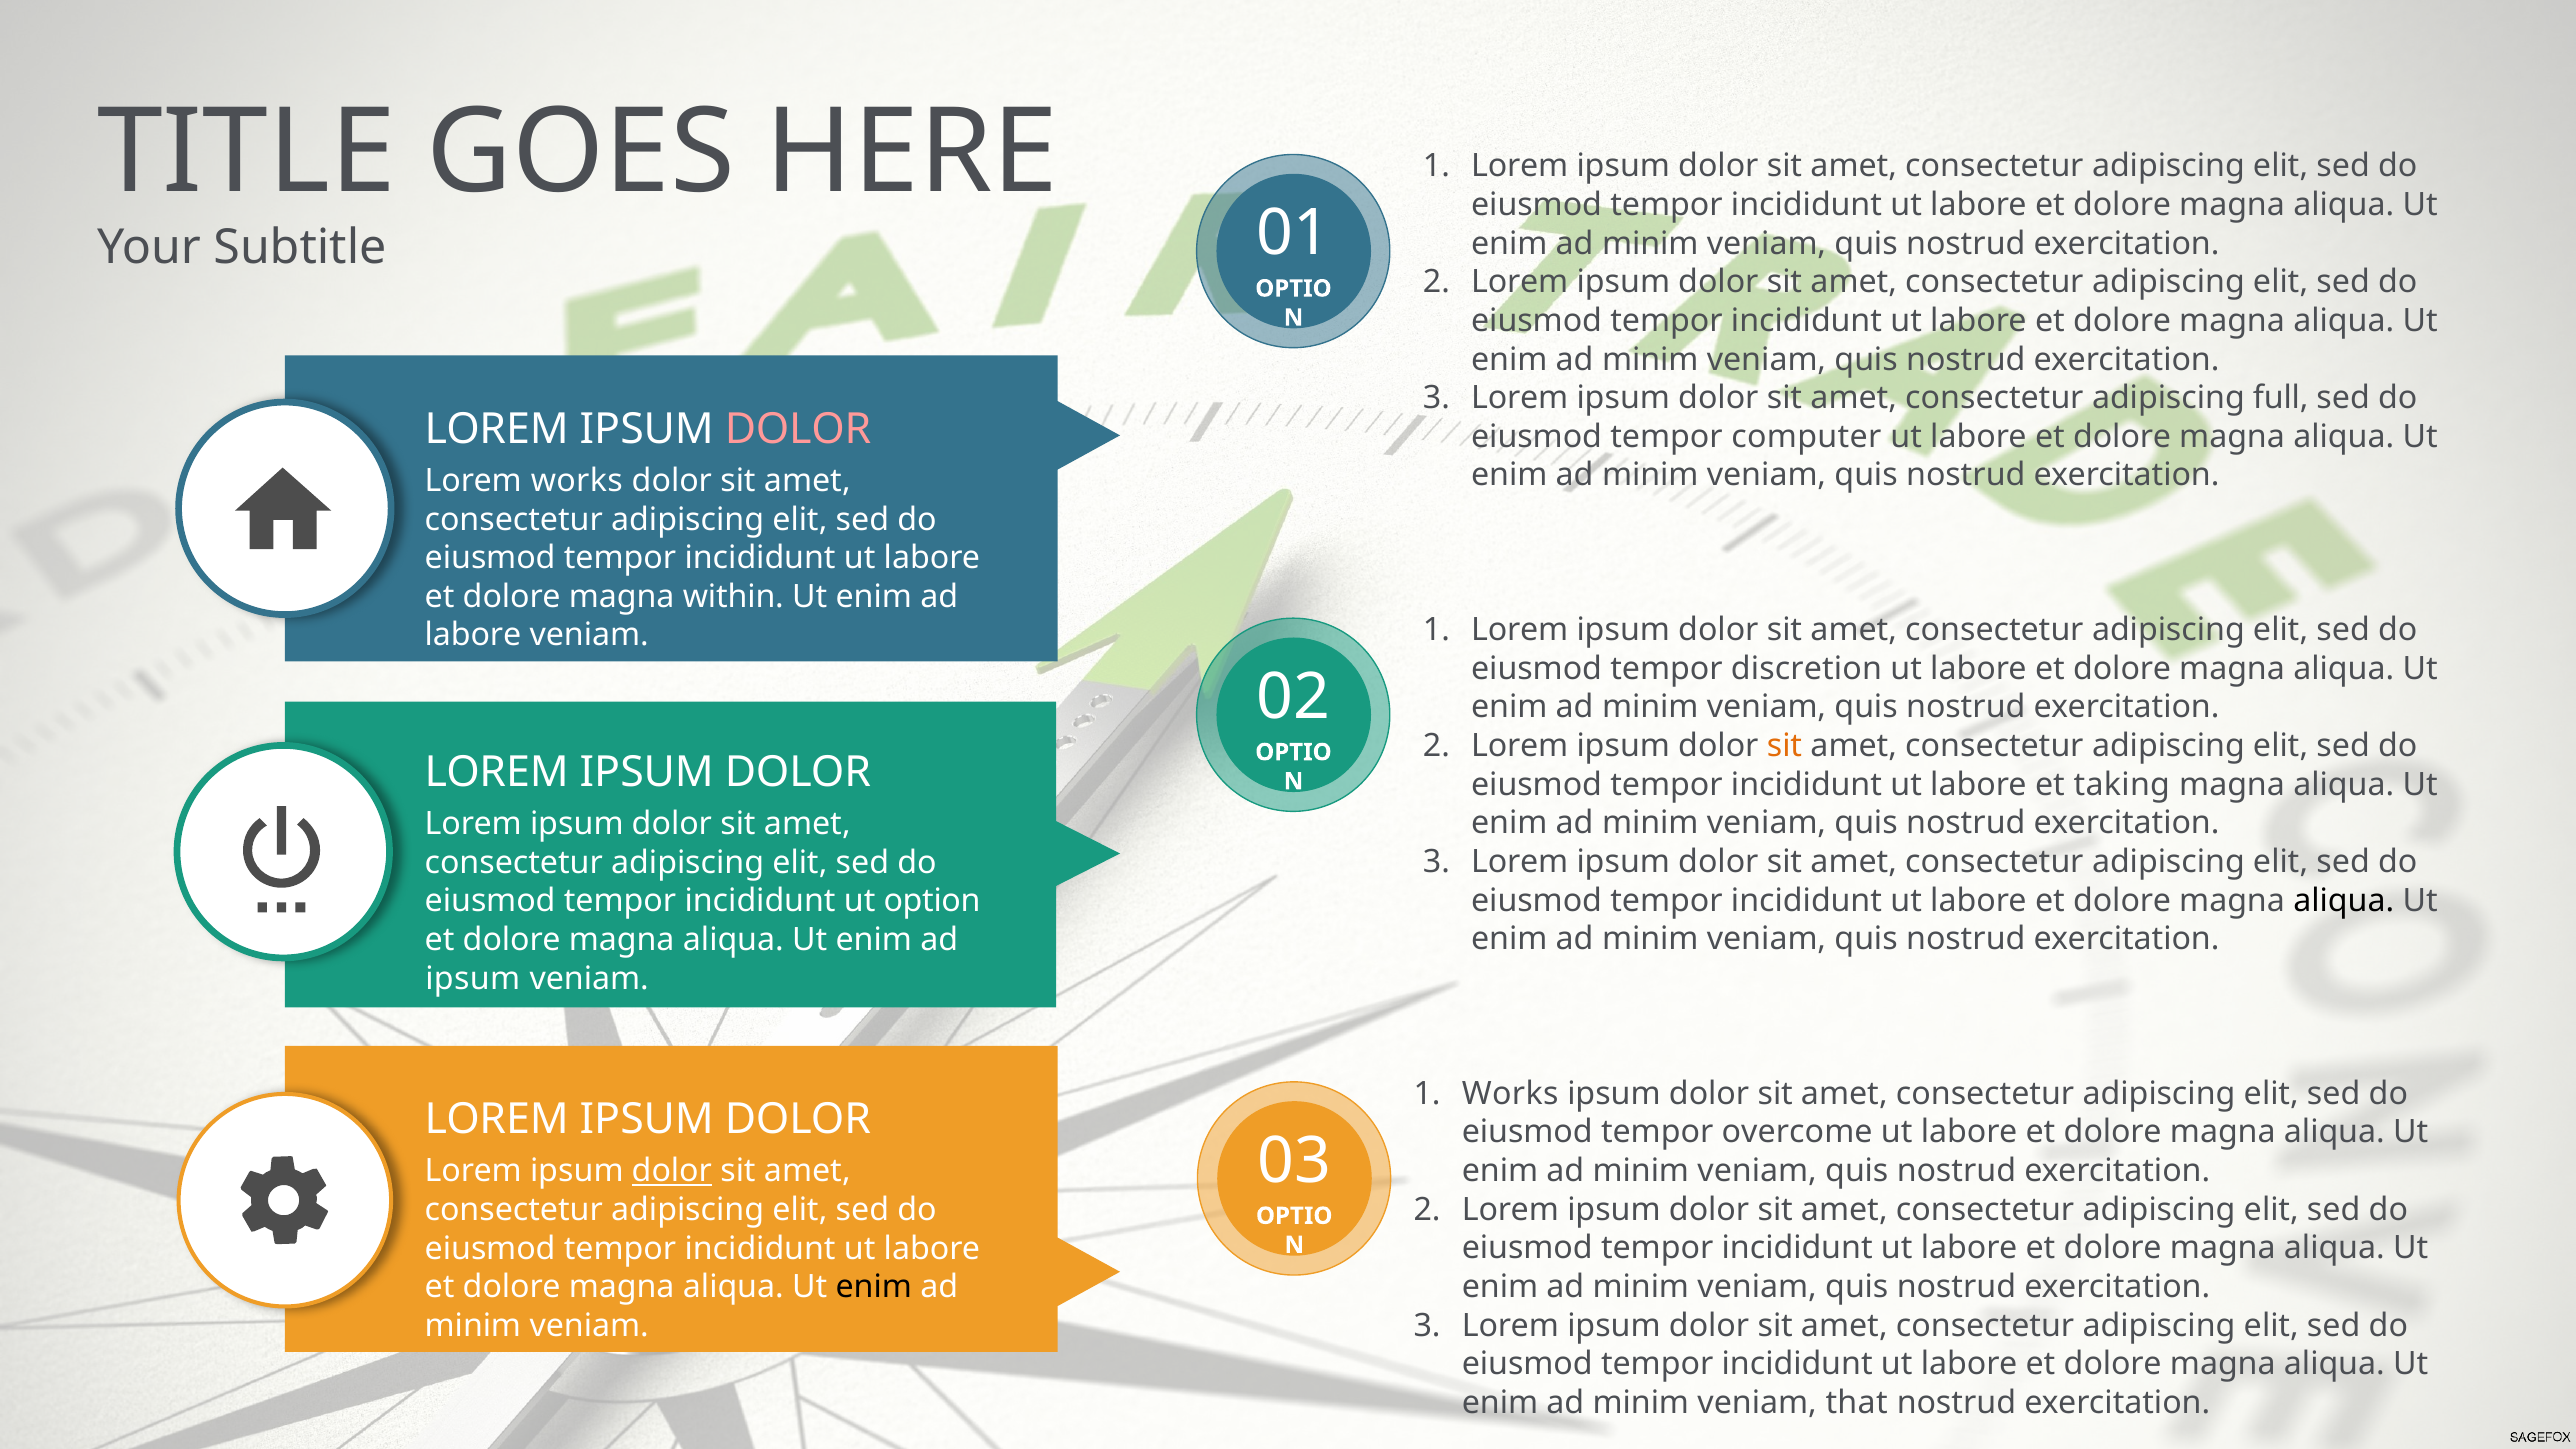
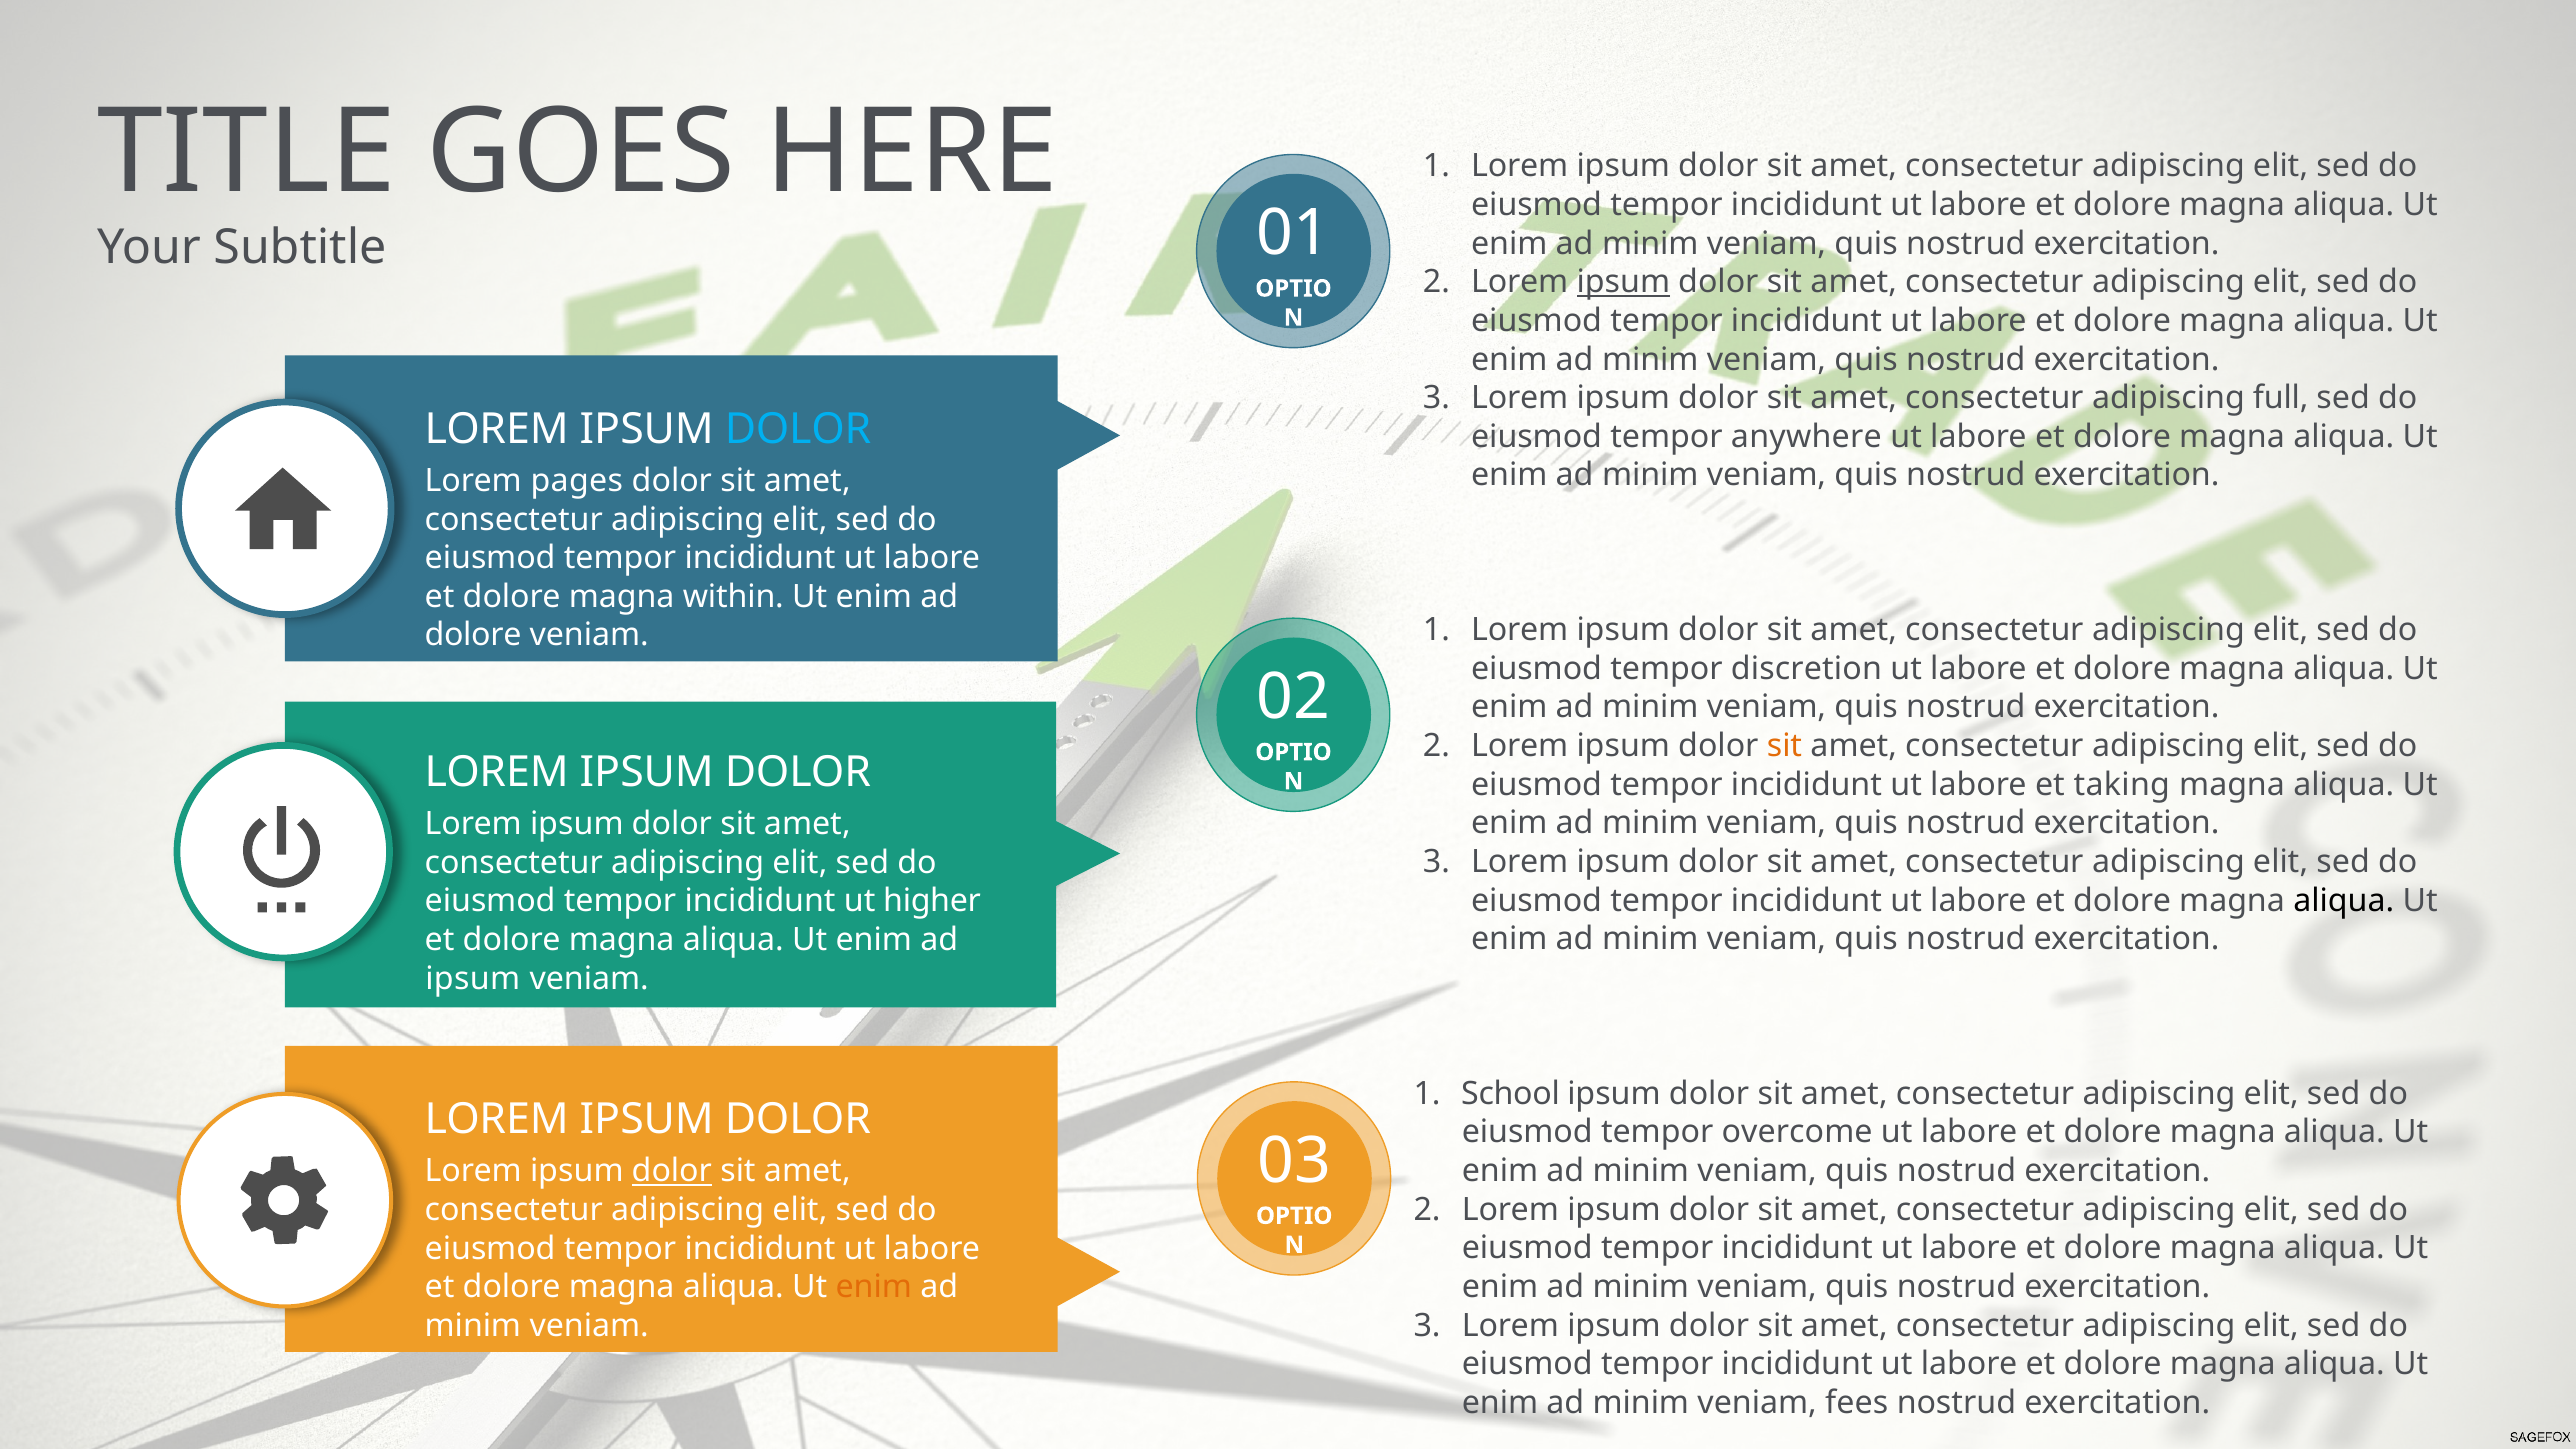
ipsum at (1623, 282) underline: none -> present
DOLOR at (798, 429) colour: pink -> light blue
computer: computer -> anywhere
Lorem works: works -> pages
labore at (473, 635): labore -> dolore
option: option -> higher
Works at (1510, 1094): Works -> School
enim at (874, 1287) colour: black -> orange
that: that -> fees
